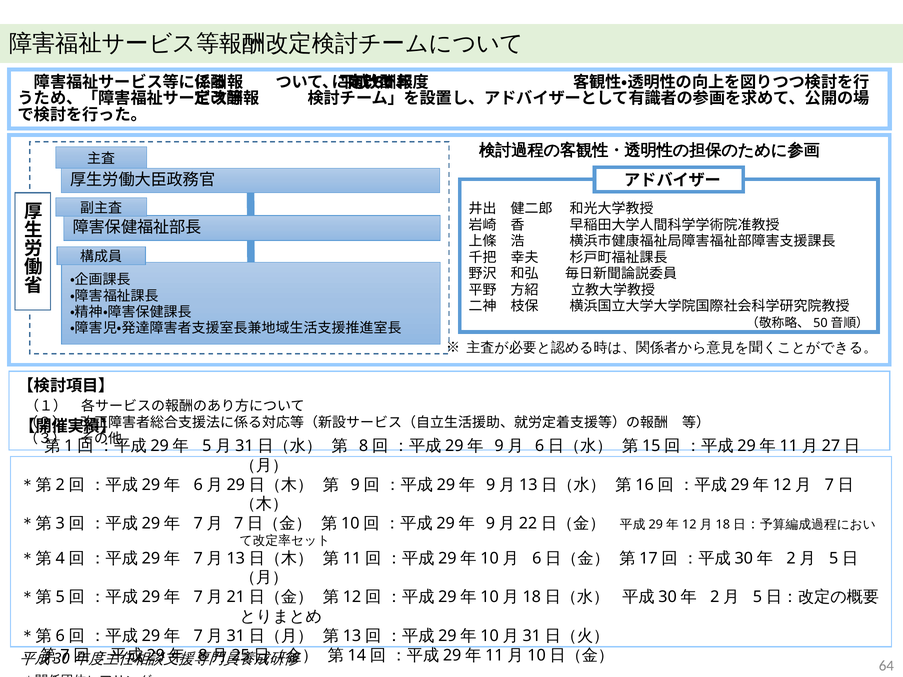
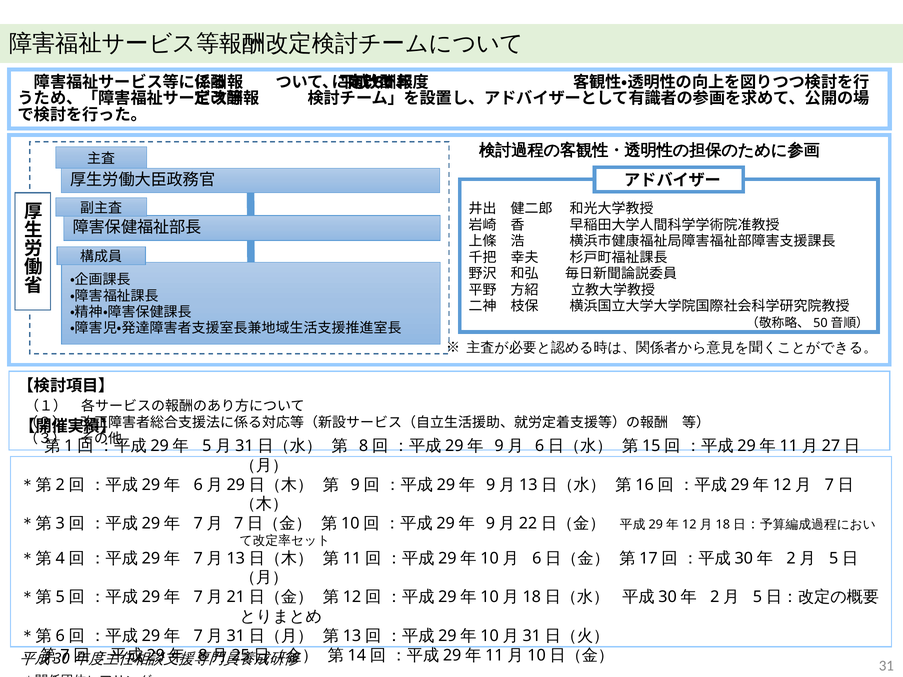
64: 64 -> 31
